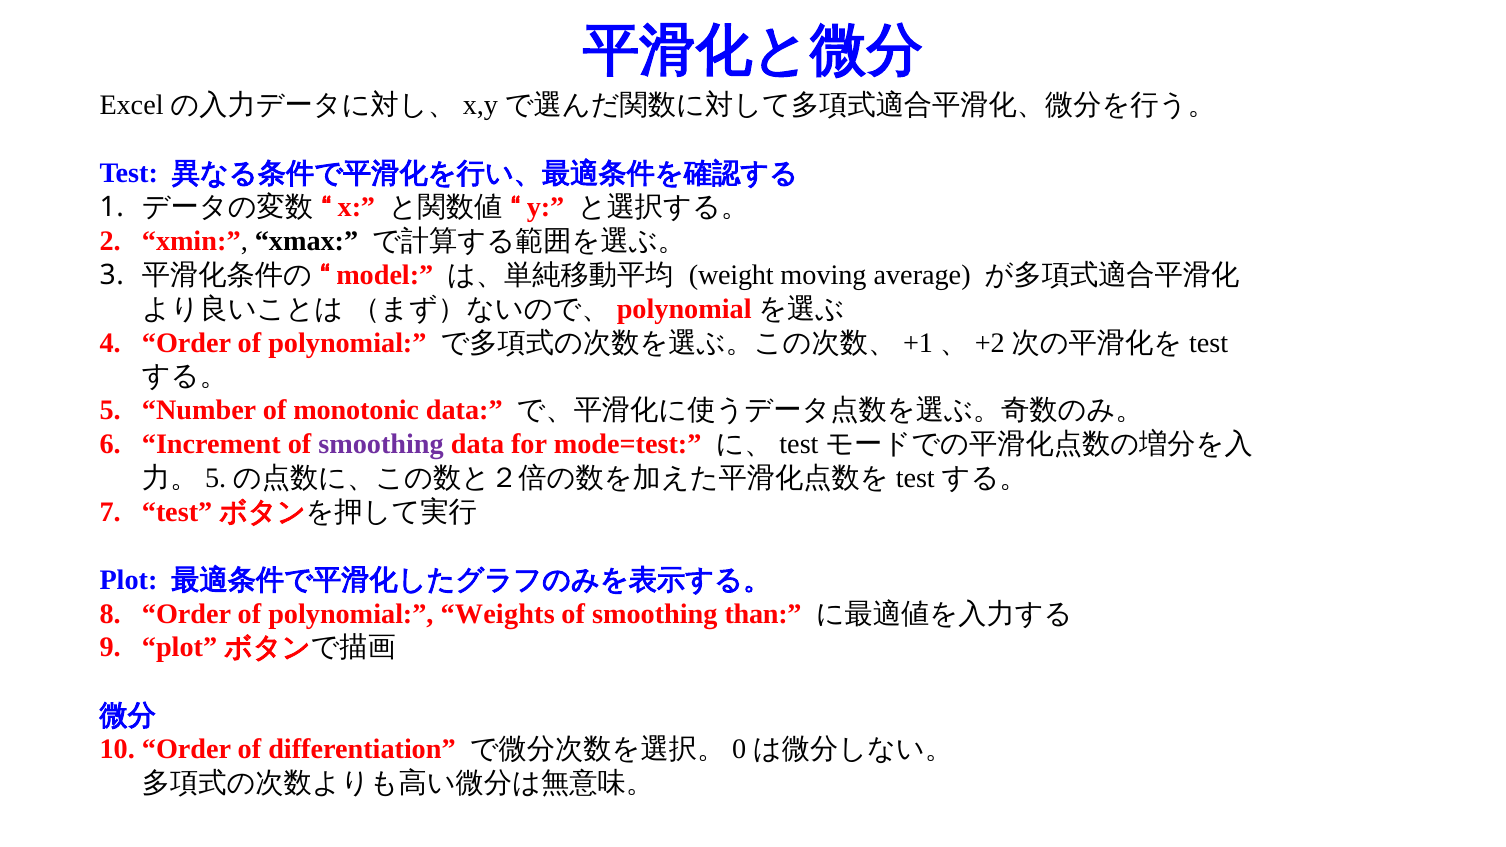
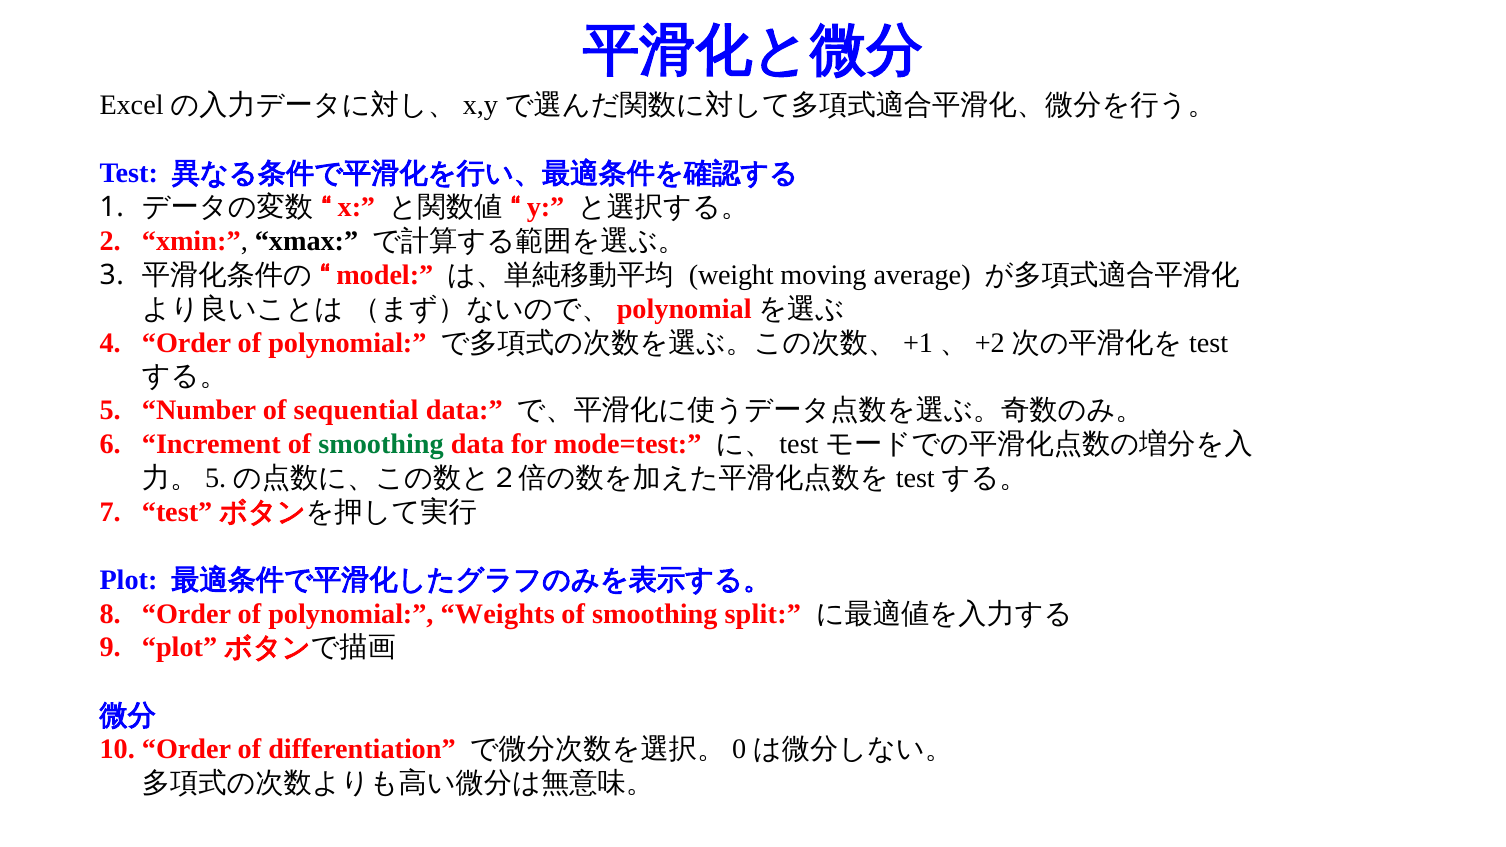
monotonic: monotonic -> sequential
smoothing at (381, 444) colour: purple -> green
than: than -> split
